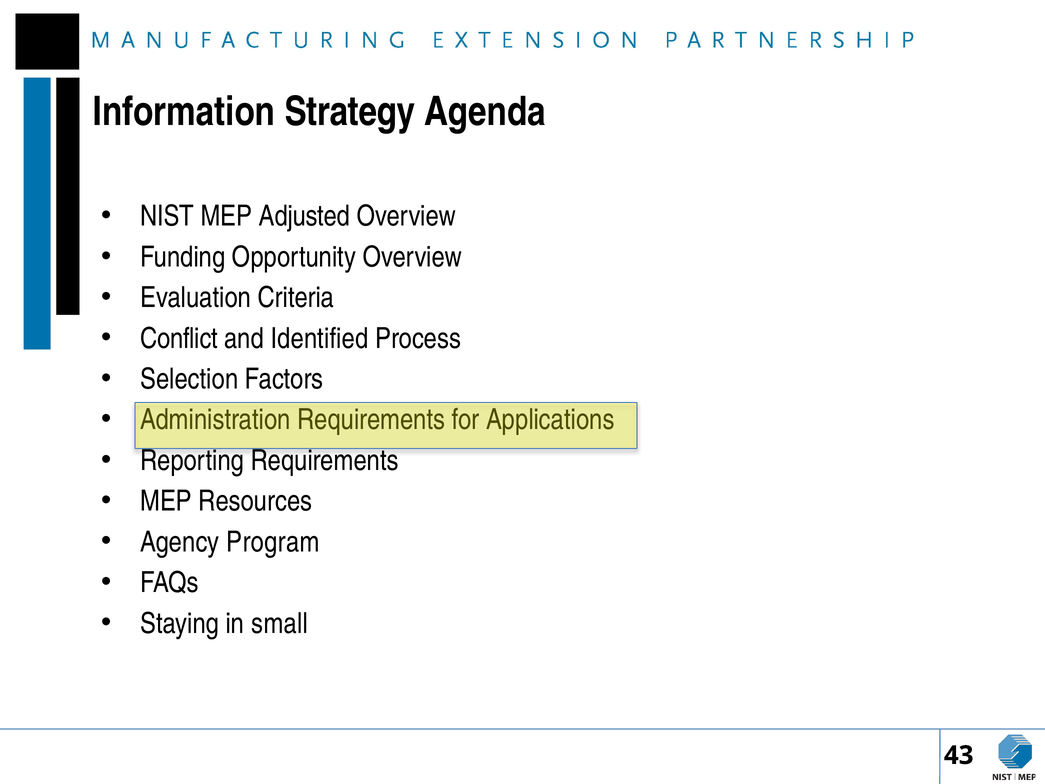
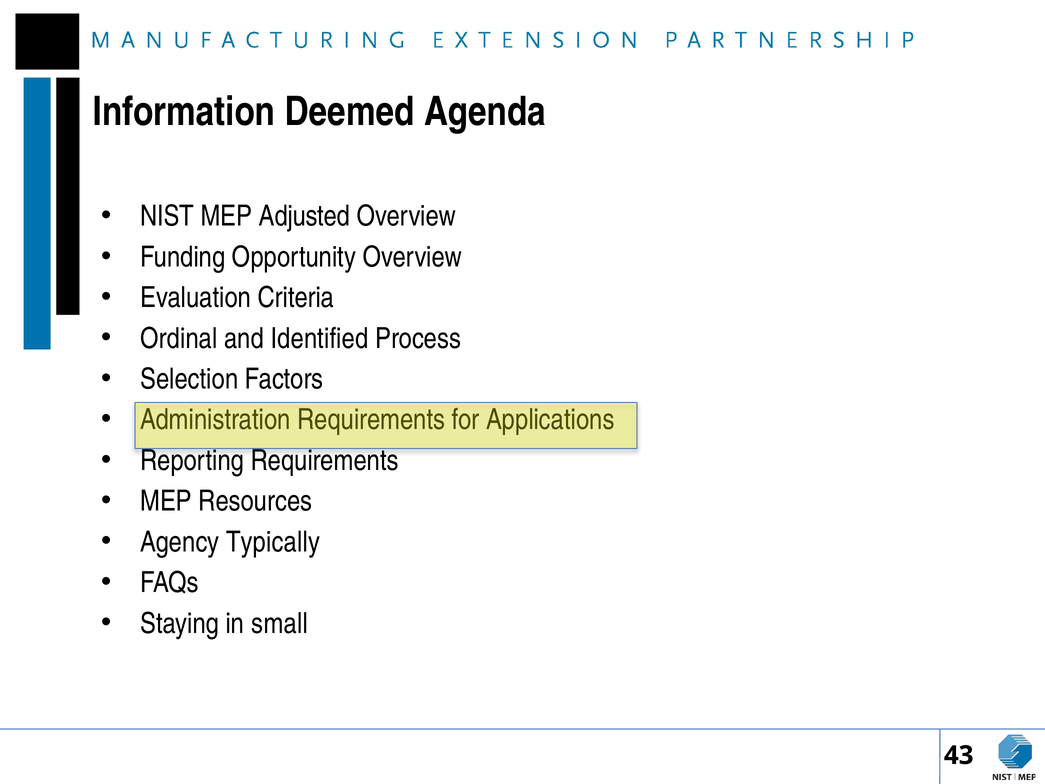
Strategy: Strategy -> Deemed
Conflict: Conflict -> Ordinal
Program: Program -> Typically
